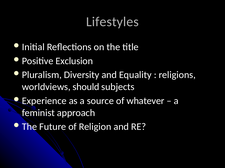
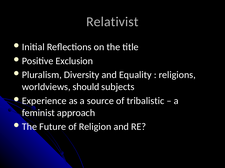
Lifestyles: Lifestyles -> Relativist
whatever: whatever -> tribalistic
